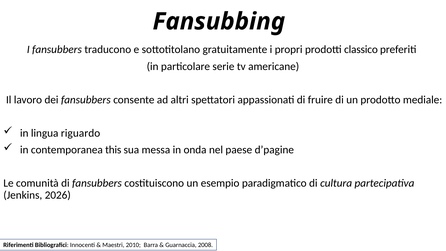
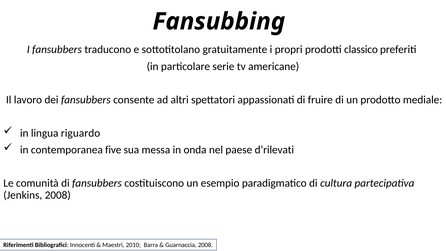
this: this -> five
d’pagine: d’pagine -> d’rilevati
Jenkins 2026: 2026 -> 2008
